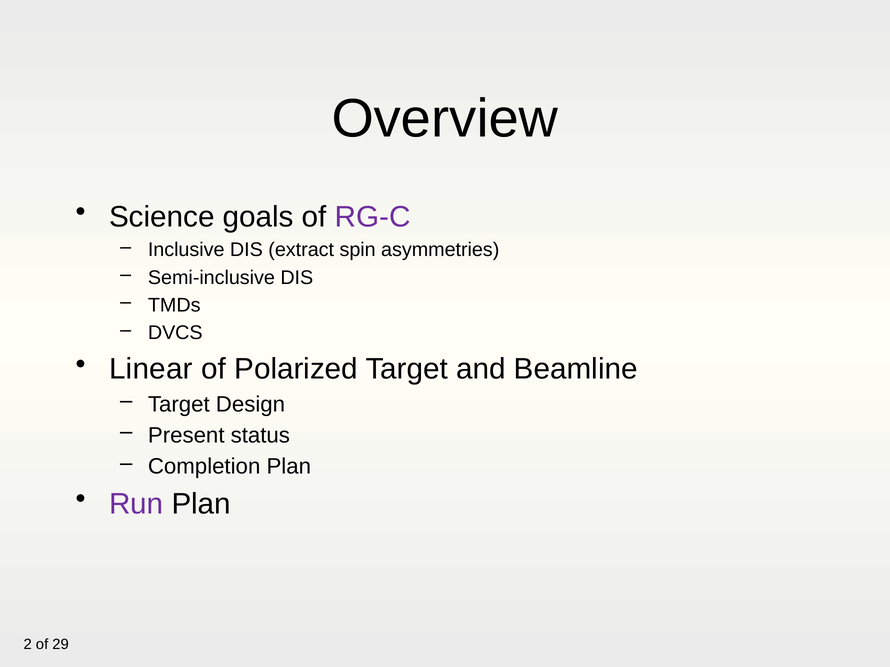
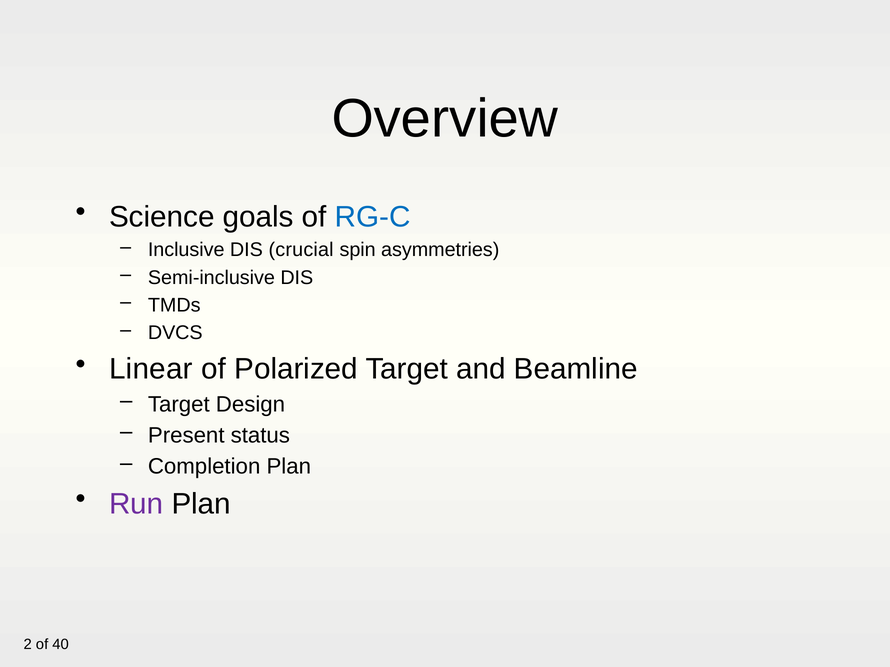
RG-C colour: purple -> blue
extract: extract -> crucial
29: 29 -> 40
